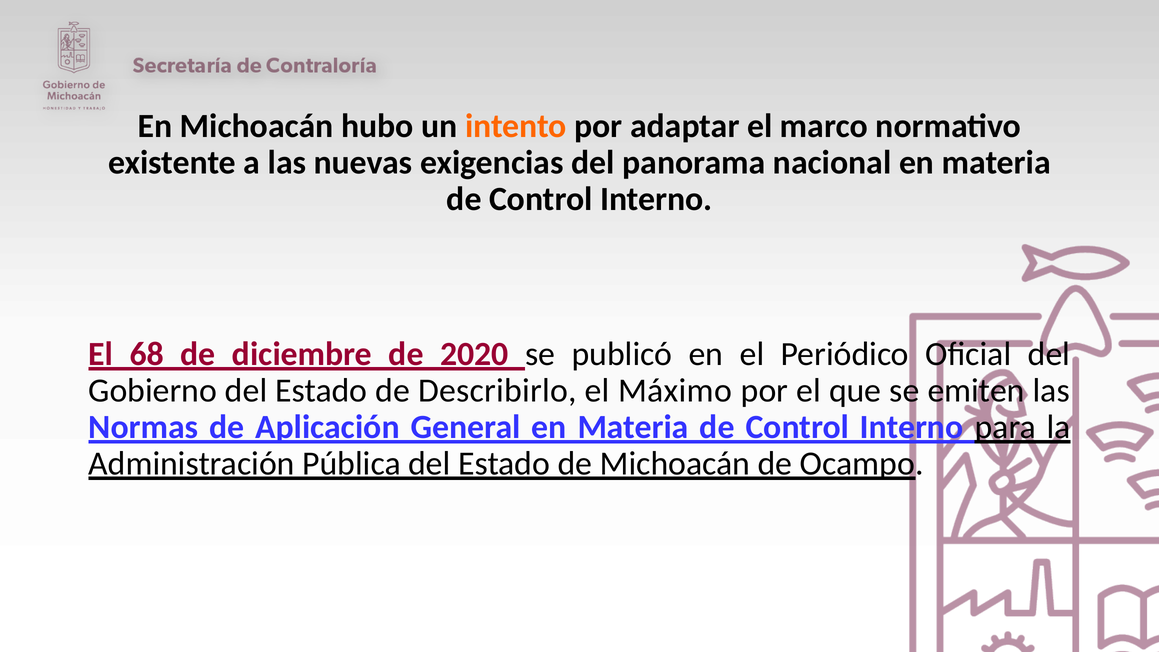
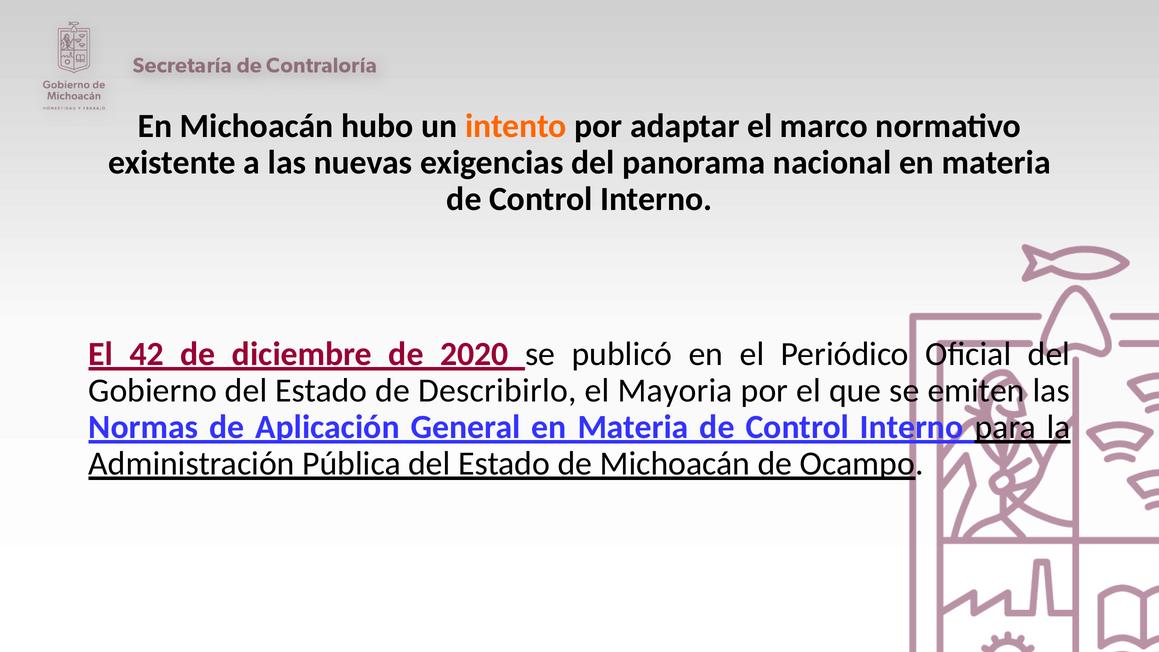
68: 68 -> 42
Máximo: Máximo -> Mayoria
